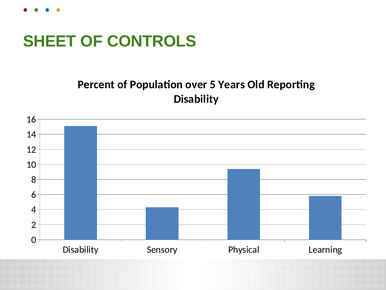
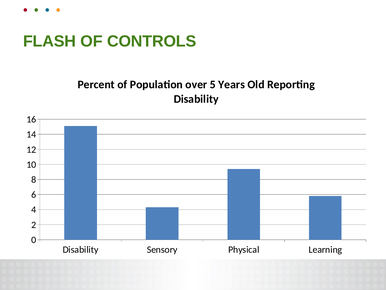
SHEET: SHEET -> FLASH
